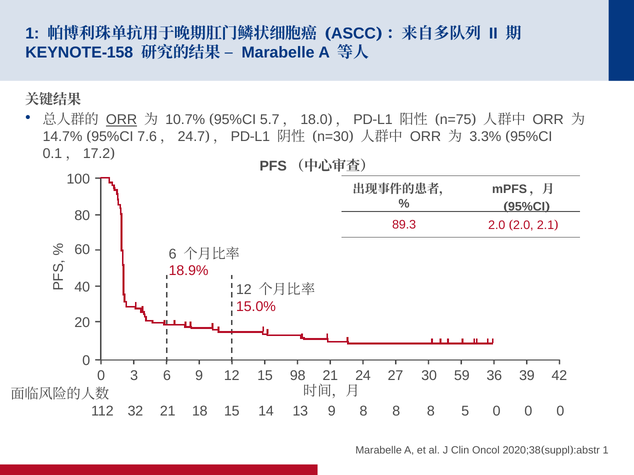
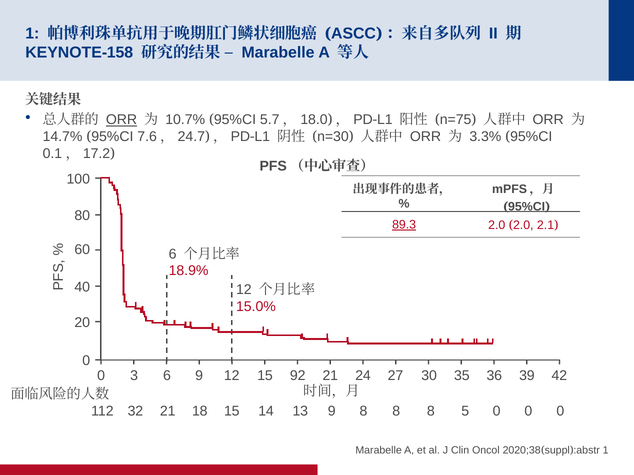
89.3 underline: none -> present
98: 98 -> 92
59: 59 -> 35
